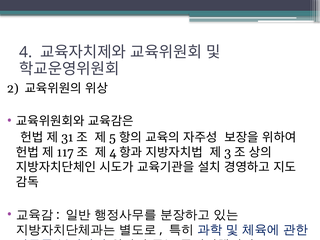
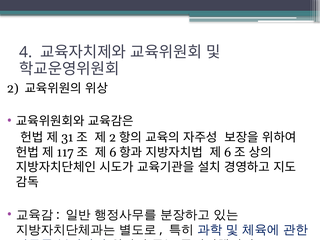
5 at (113, 137): 5 -> 2
4 at (113, 152): 4 -> 6
3 at (228, 152): 3 -> 6
